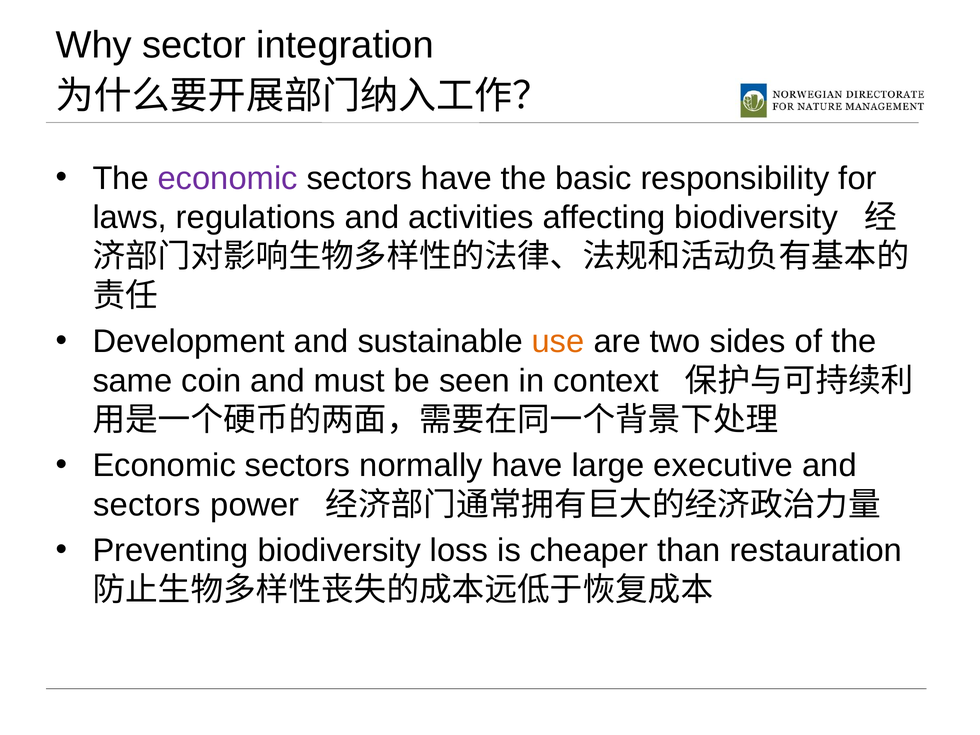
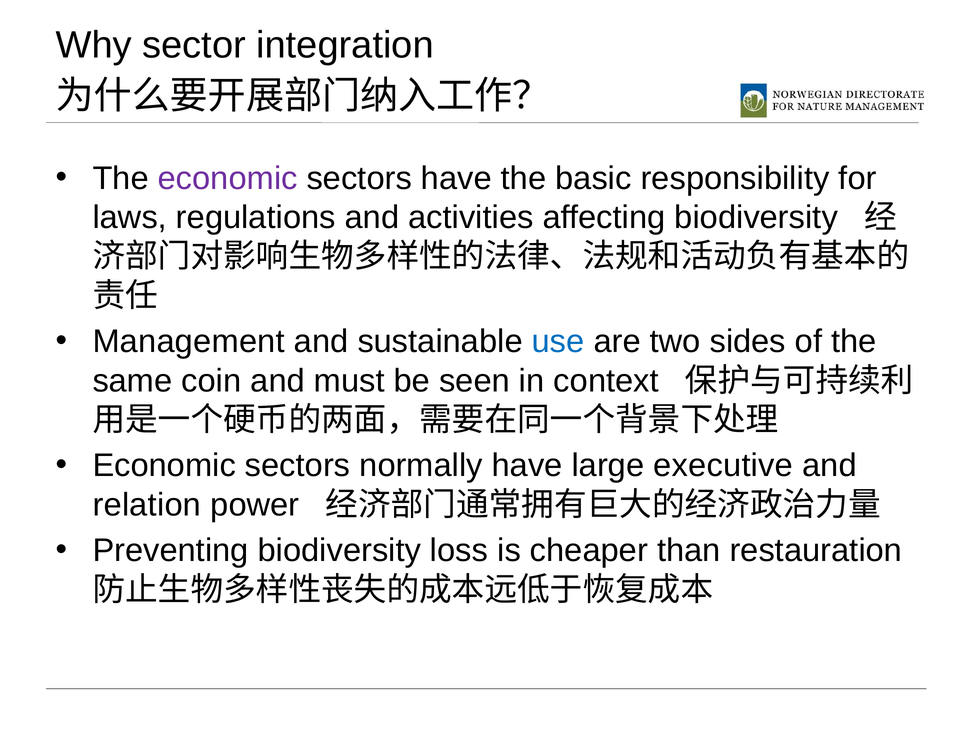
Development: Development -> Management
use colour: orange -> blue
sectors at (147, 505): sectors -> relation
